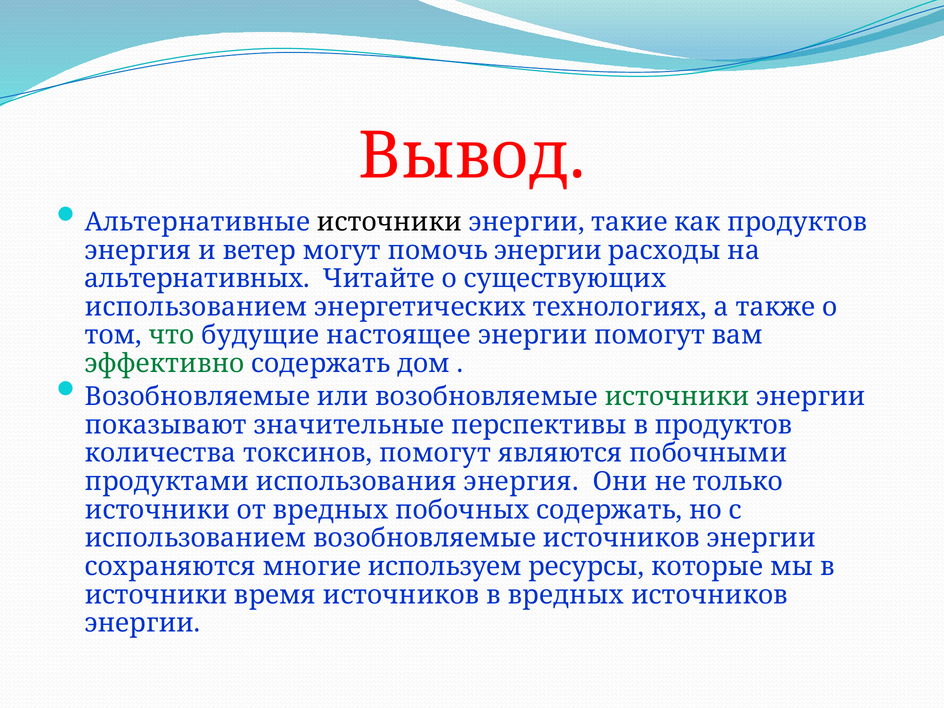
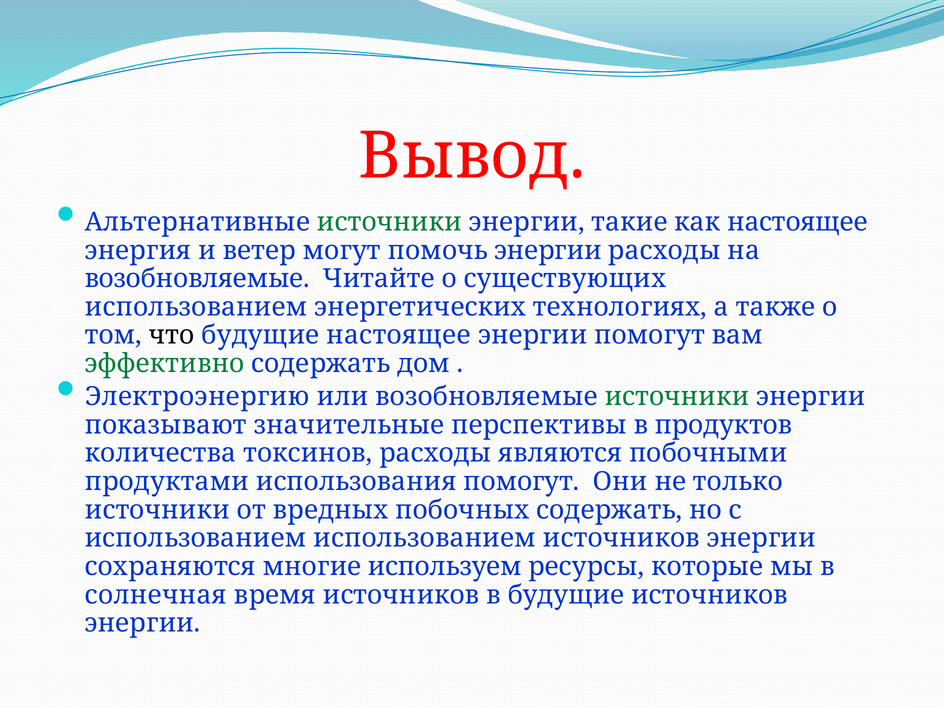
источники at (389, 222) colour: black -> green
как продуктов: продуктов -> настоящее
альтернативных at (197, 279): альтернативных -> возобновляемые
что colour: green -> black
Возобновляемые at (197, 397): Возобновляемые -> Электроэнергию
токсинов помогут: помогут -> расходы
использования энергия: энергия -> помогут
использованием возобновляемые: возобновляемые -> использованием
источники at (156, 595): источники -> солнечная
в вредных: вредных -> будущие
